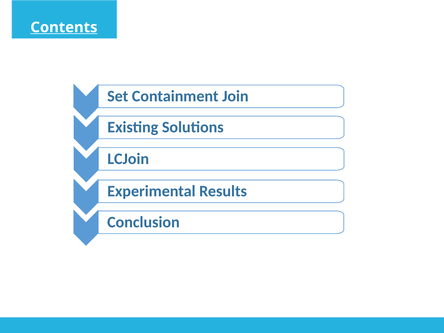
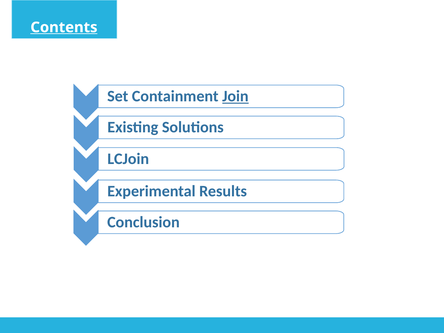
Join underline: none -> present
